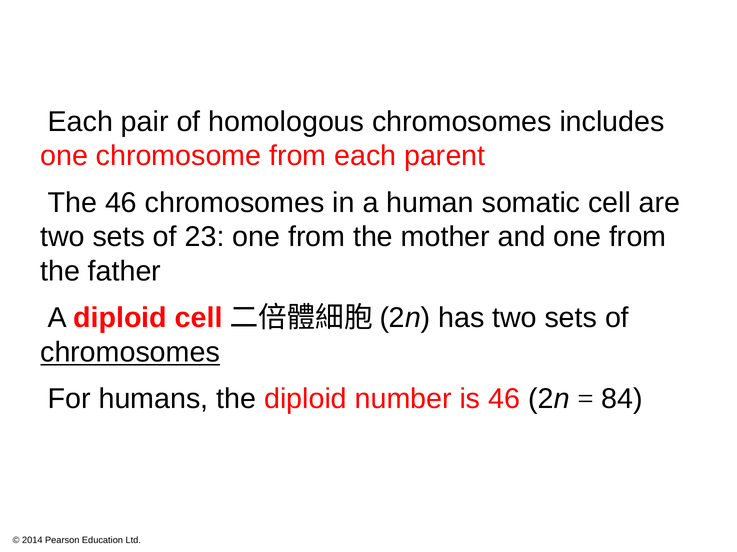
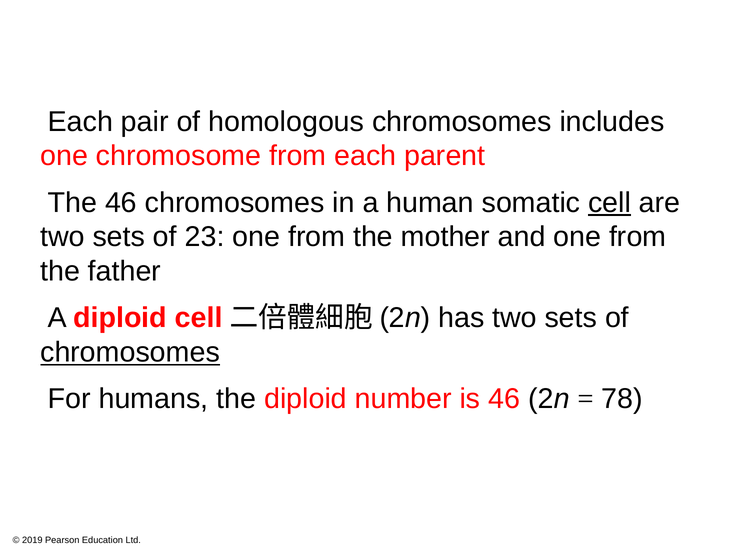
cell at (610, 203) underline: none -> present
84: 84 -> 78
2014: 2014 -> 2019
